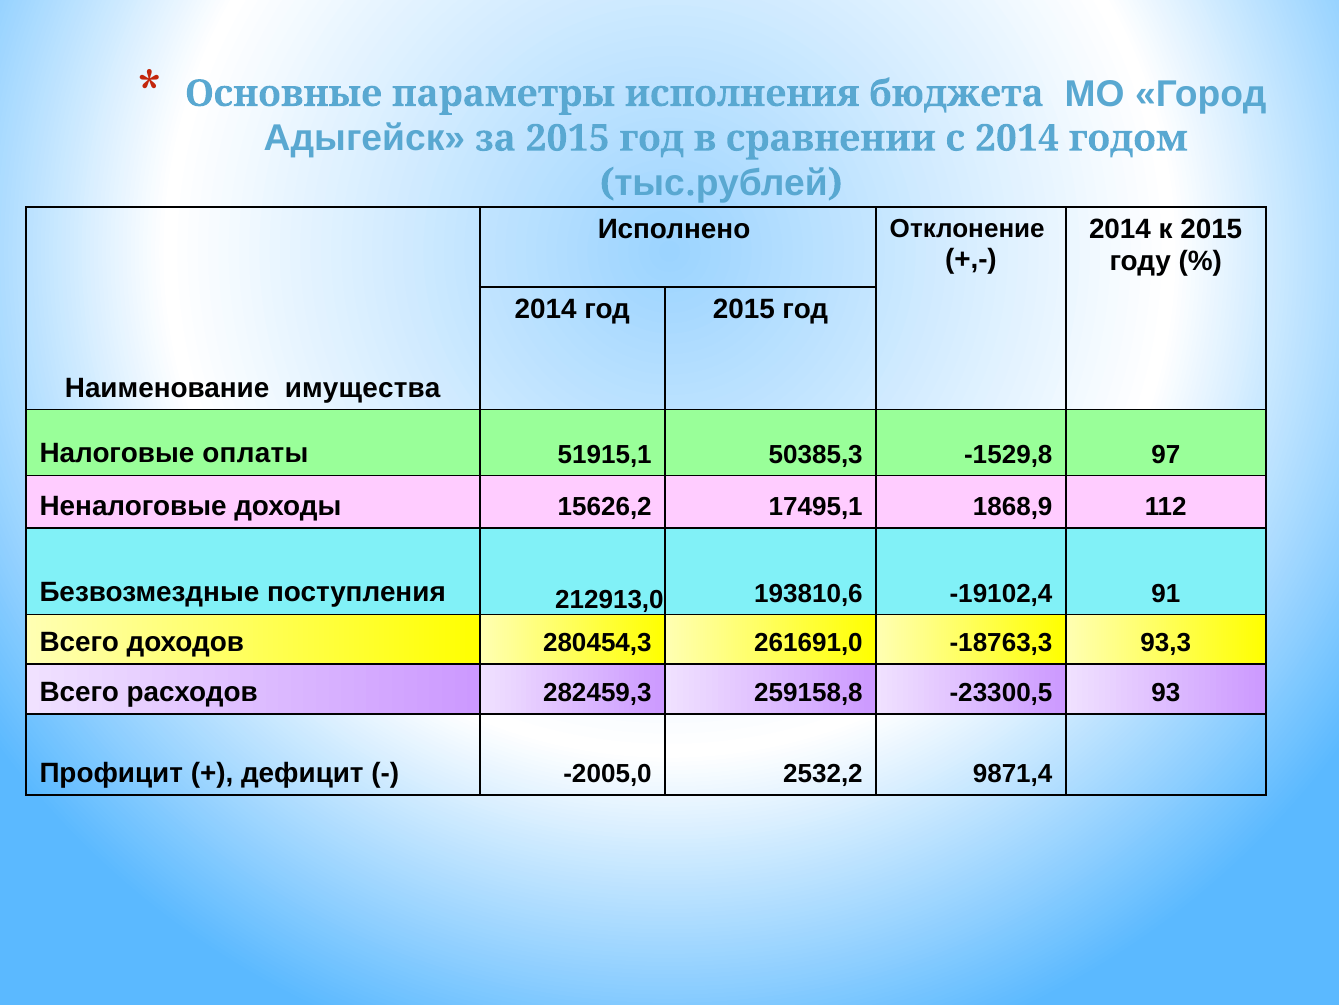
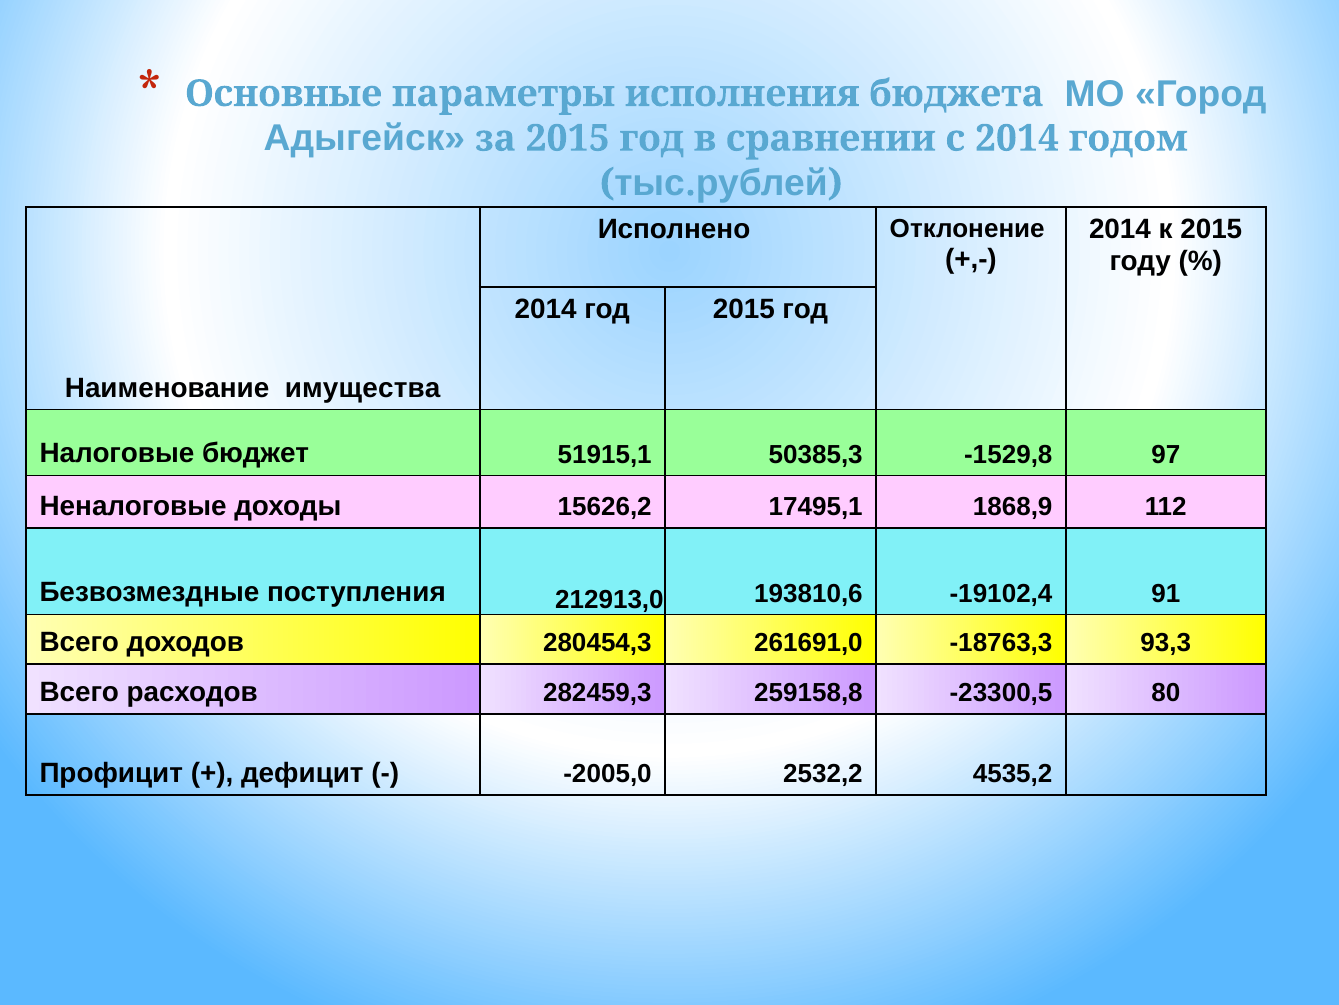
оплаты: оплаты -> бюджет
93: 93 -> 80
9871,4: 9871,4 -> 4535,2
